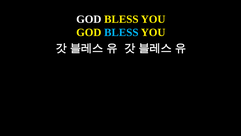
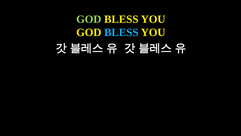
GOD at (89, 19) colour: white -> light green
